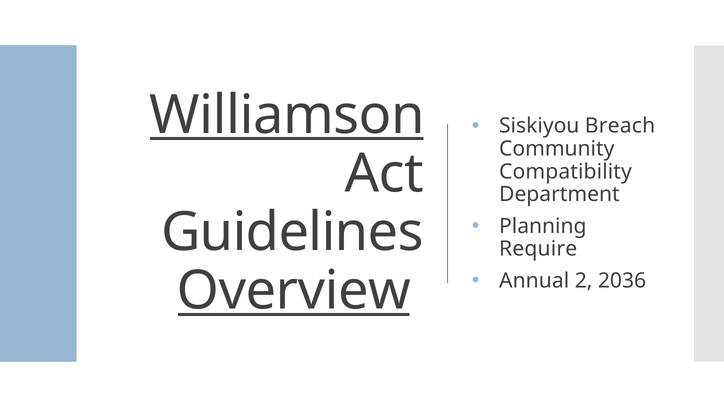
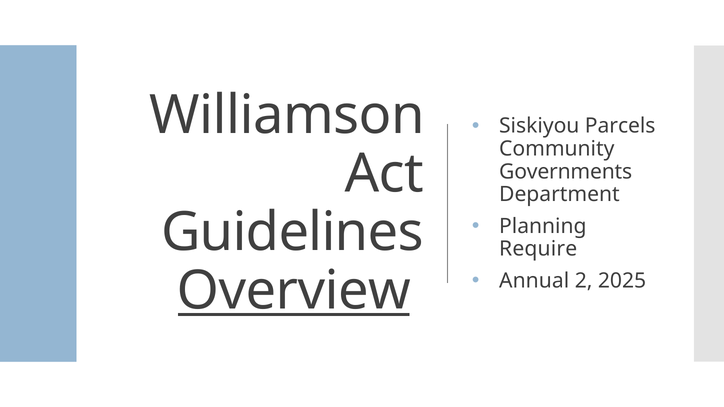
Williamson underline: present -> none
Breach: Breach -> Parcels
Compatibility: Compatibility -> Governments
2036: 2036 -> 2025
